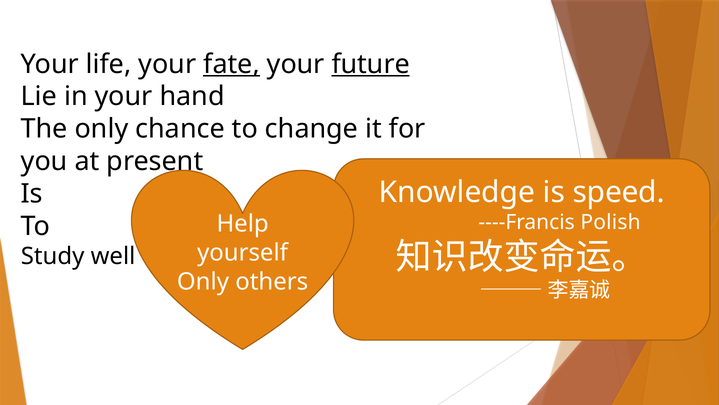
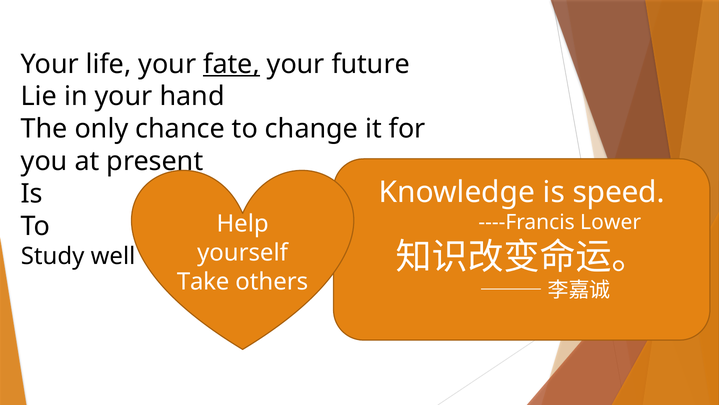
future underline: present -> none
Polish: Polish -> Lower
Only at (203, 281): Only -> Take
